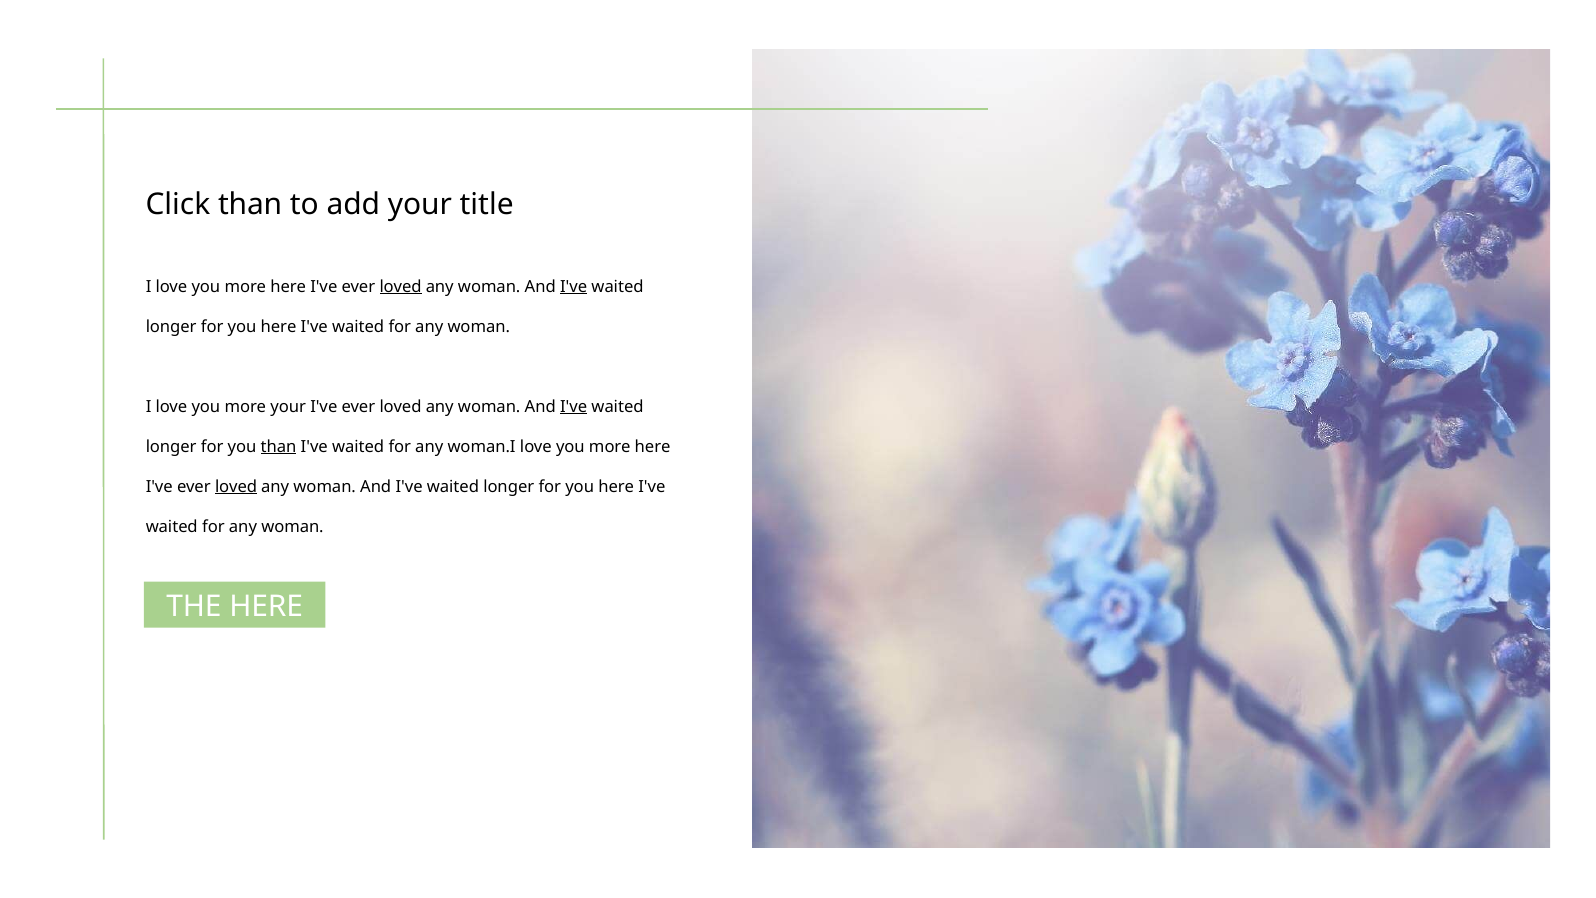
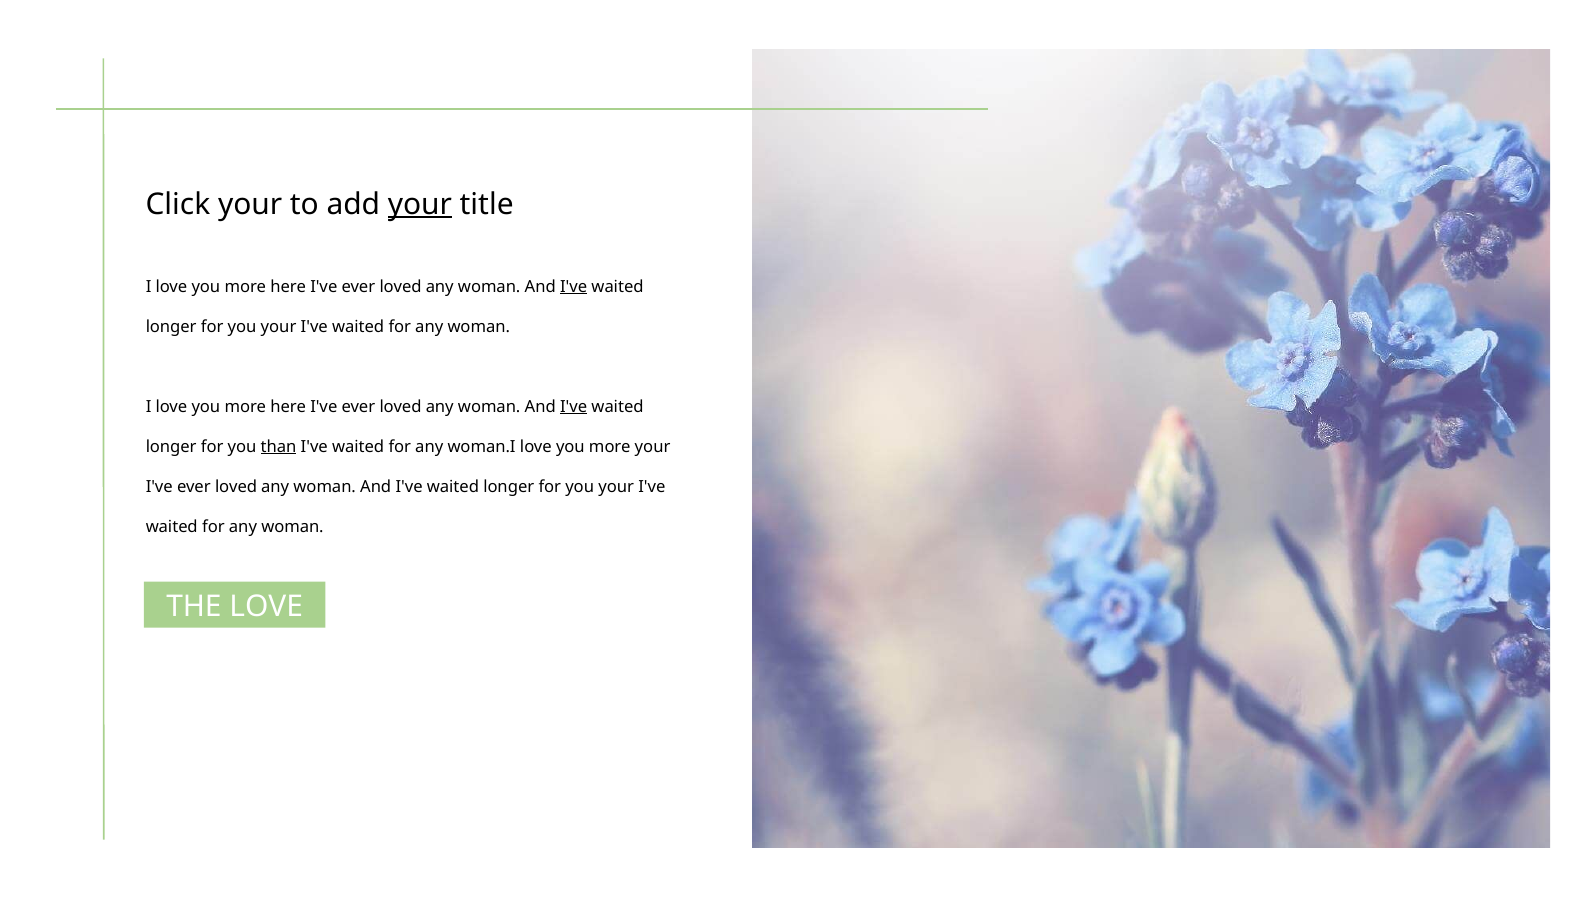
Click than: than -> your
your at (420, 204) underline: none -> present
loved at (401, 287) underline: present -> none
here at (279, 327): here -> your
your at (288, 406): your -> here
here at (653, 446): here -> your
loved at (236, 486) underline: present -> none
here at (616, 486): here -> your
THE HERE: HERE -> LOVE
